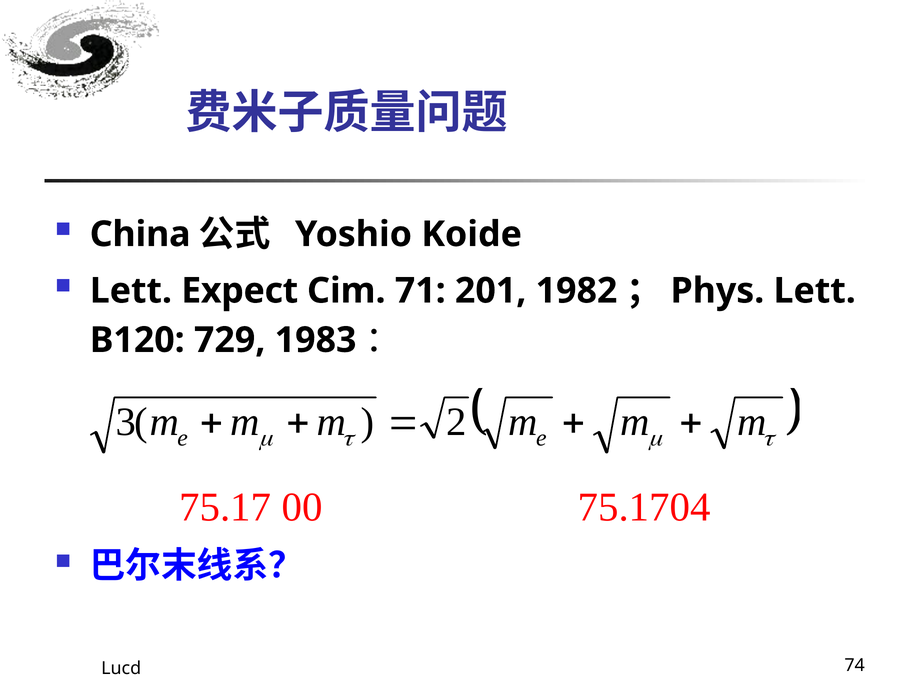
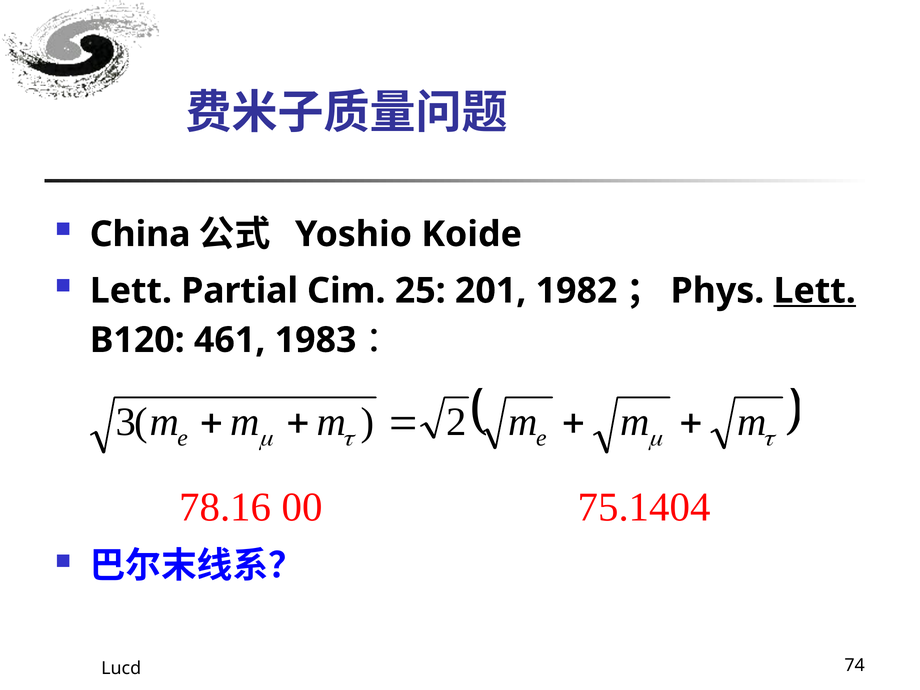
Expect: Expect -> Partial
71: 71 -> 25
Lett at (815, 291) underline: none -> present
729: 729 -> 461
75.17: 75.17 -> 78.16
75.1704: 75.1704 -> 75.1404
